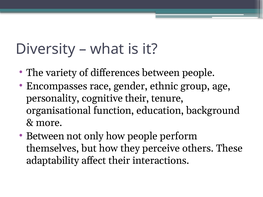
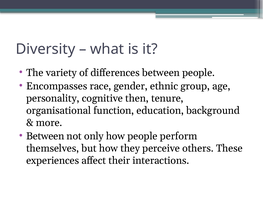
cognitive their: their -> then
adaptability: adaptability -> experiences
